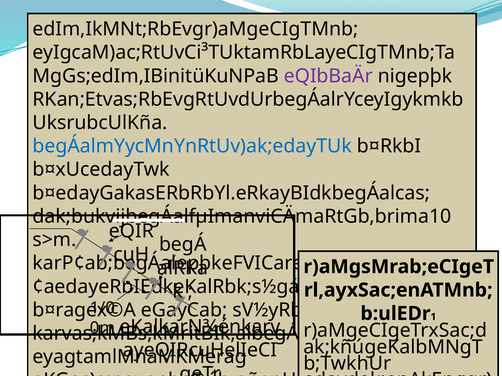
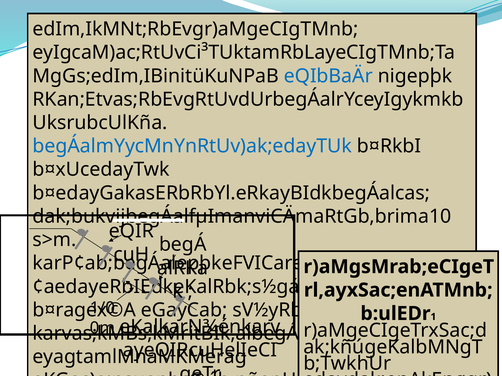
eQIbBaÄr colour: purple -> blue
